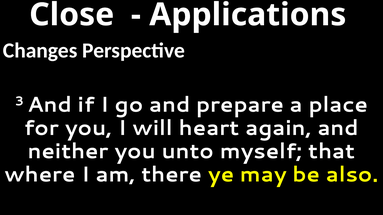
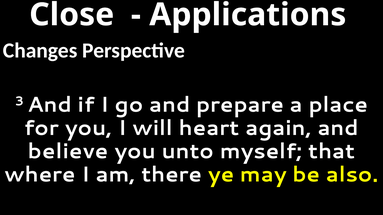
neither: neither -> believe
